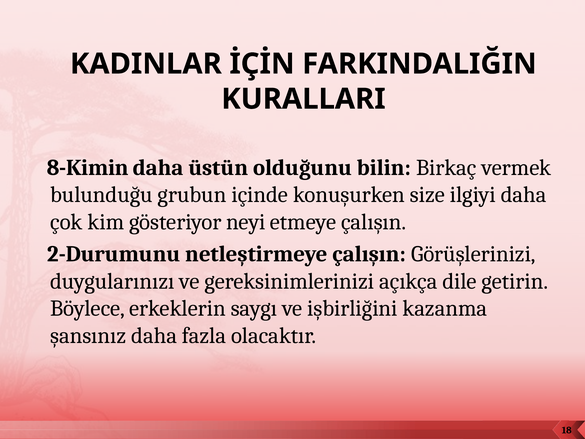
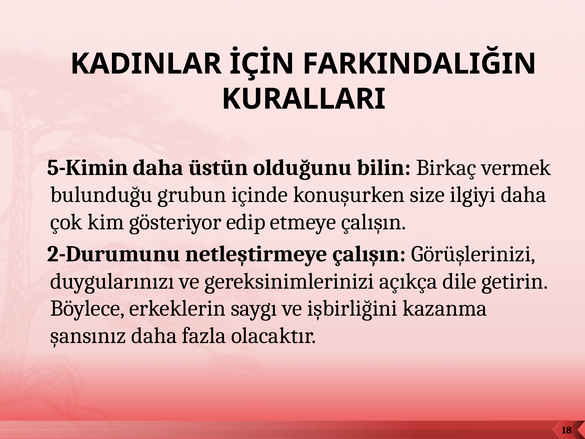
8-Kimin: 8-Kimin -> 5-Kimin
neyi: neyi -> edip
